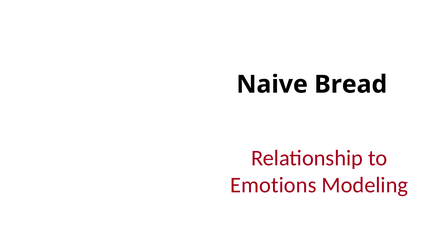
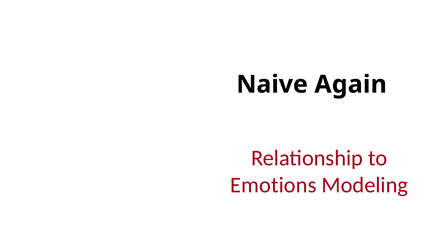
Bread: Bread -> Again
